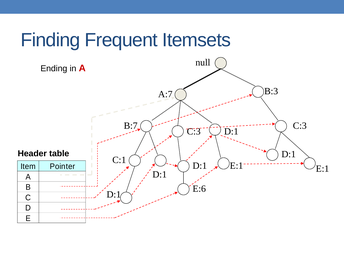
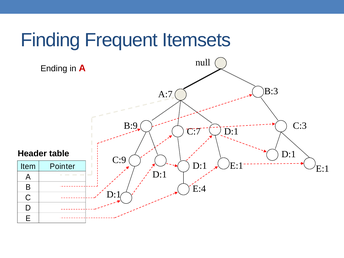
B:7: B:7 -> B:9
C:3 at (194, 131): C:3 -> C:7
C:1: C:1 -> C:9
E:6: E:6 -> E:4
